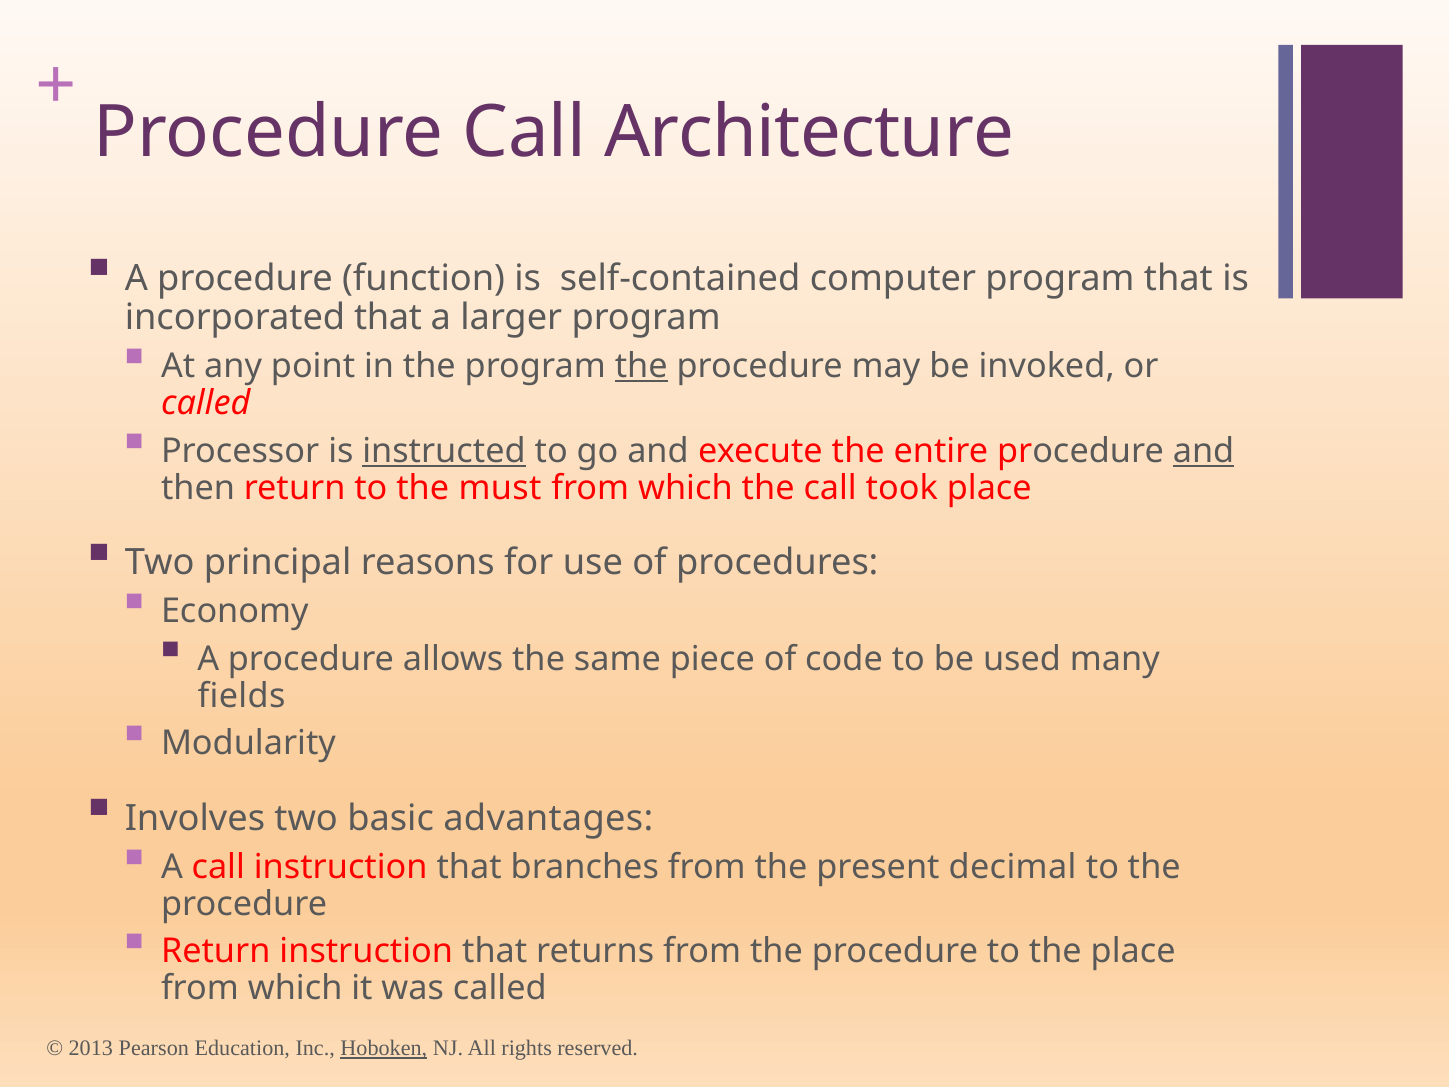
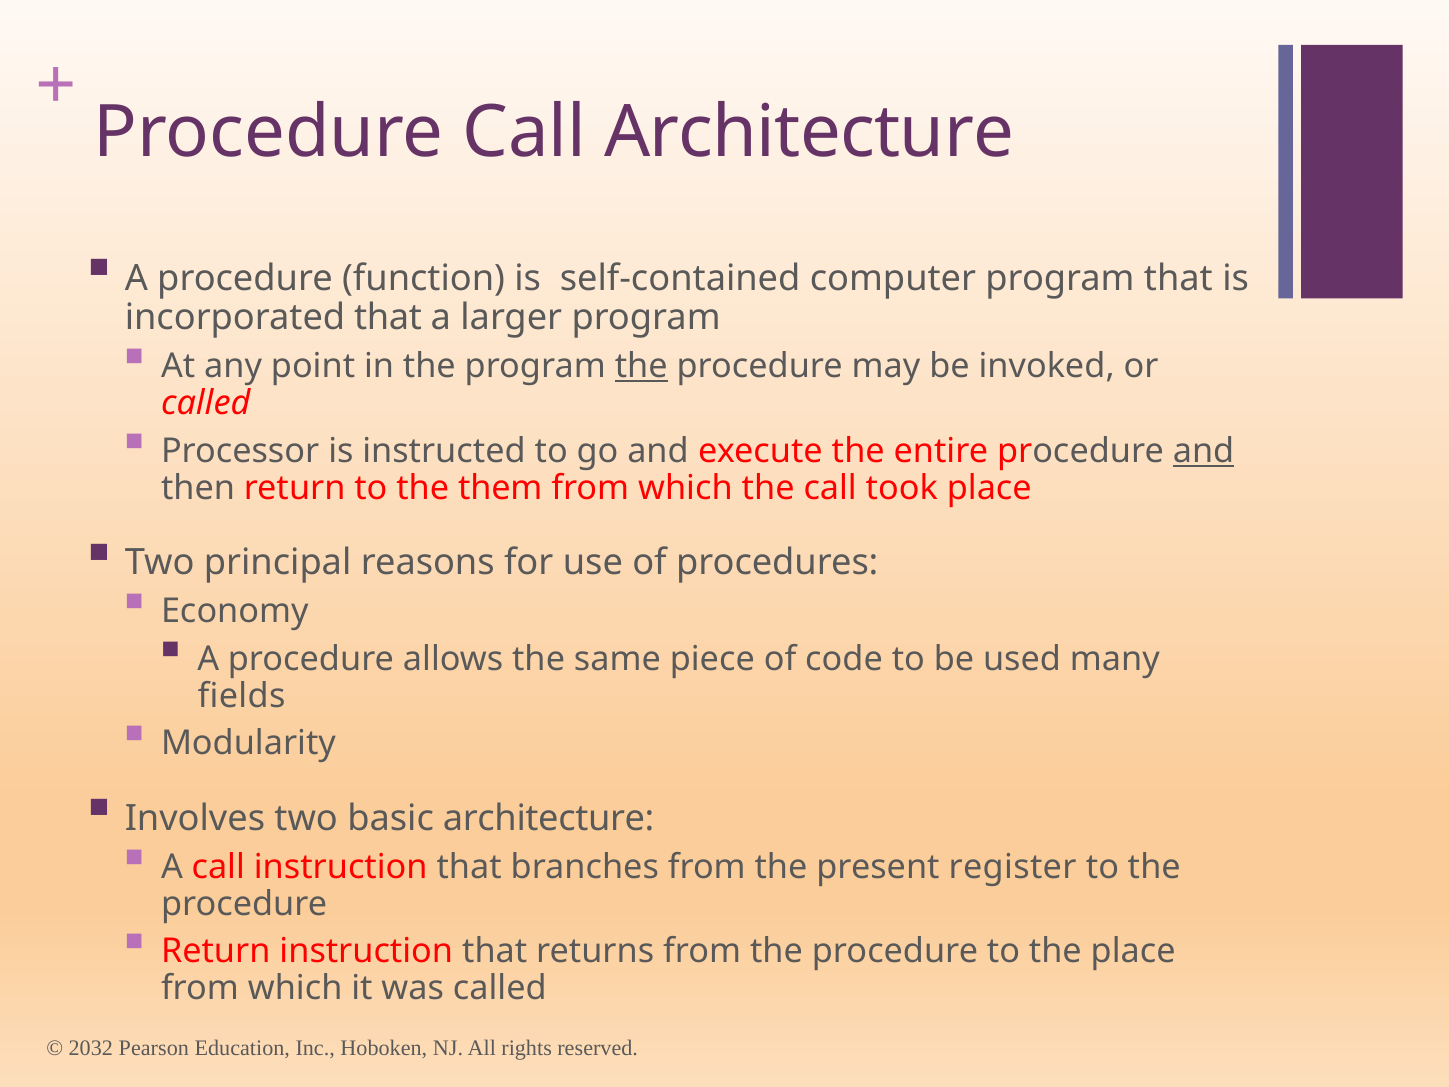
instructed underline: present -> none
must: must -> them
basic advantages: advantages -> architecture
decimal: decimal -> register
2013: 2013 -> 2032
Hoboken underline: present -> none
